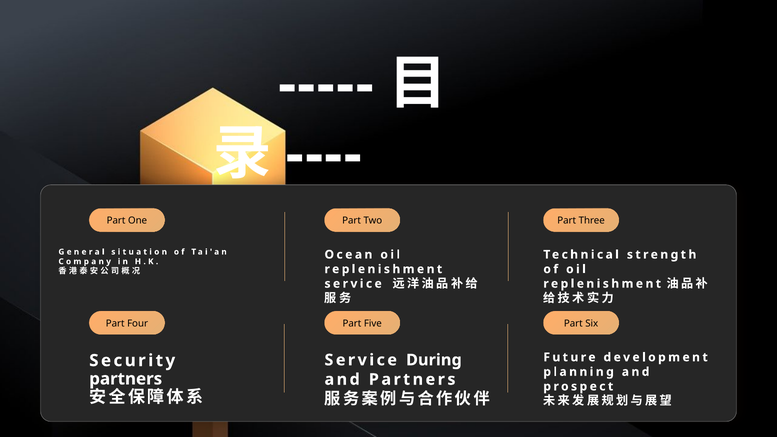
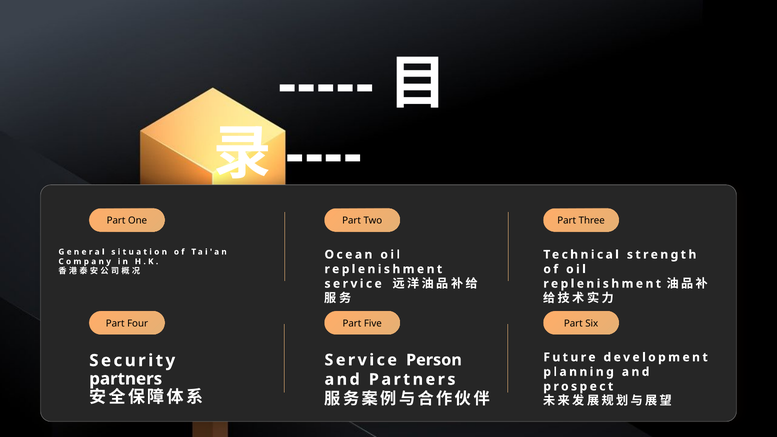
During: During -> Person
